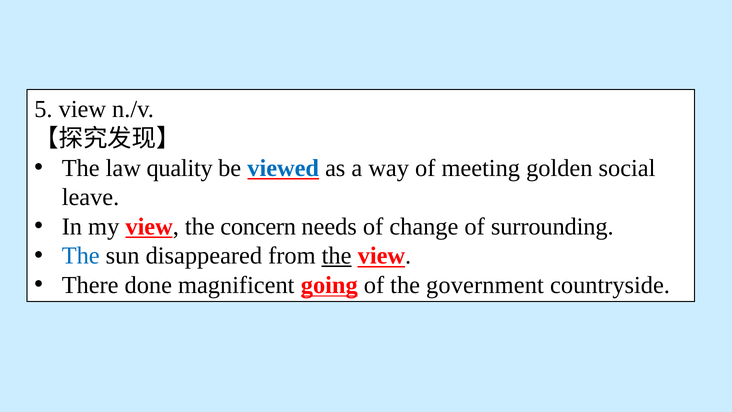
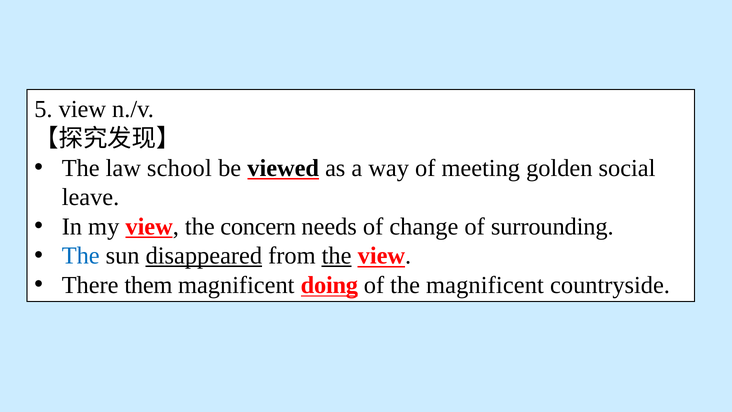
quality: quality -> school
viewed colour: blue -> black
disappeared underline: none -> present
done: done -> them
going: going -> doing
the government: government -> magnificent
